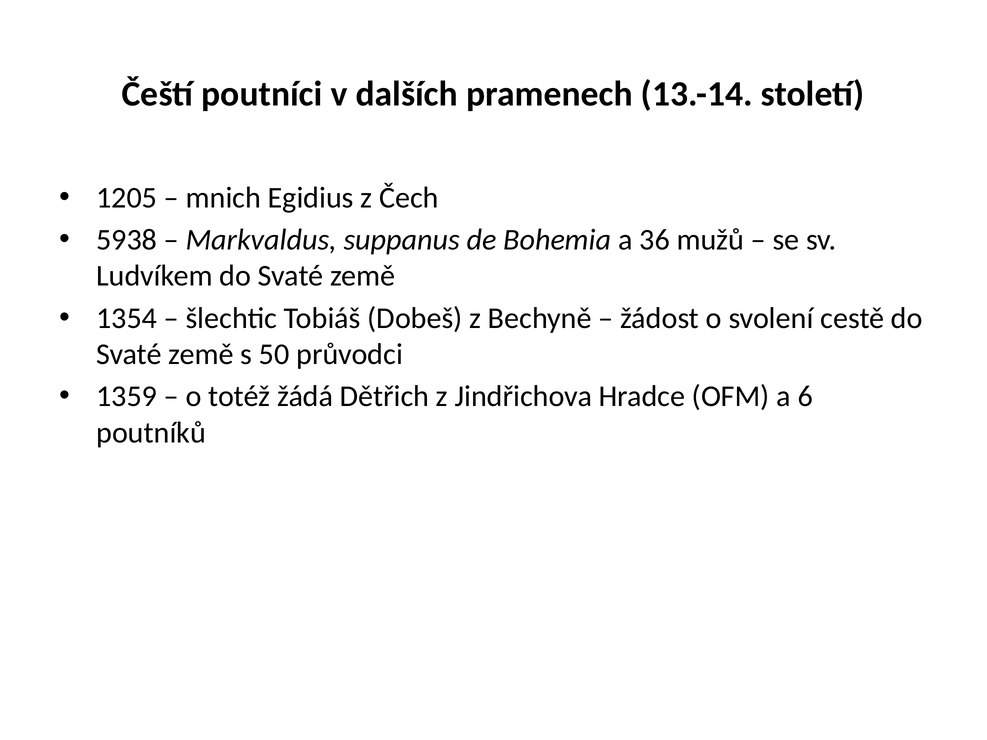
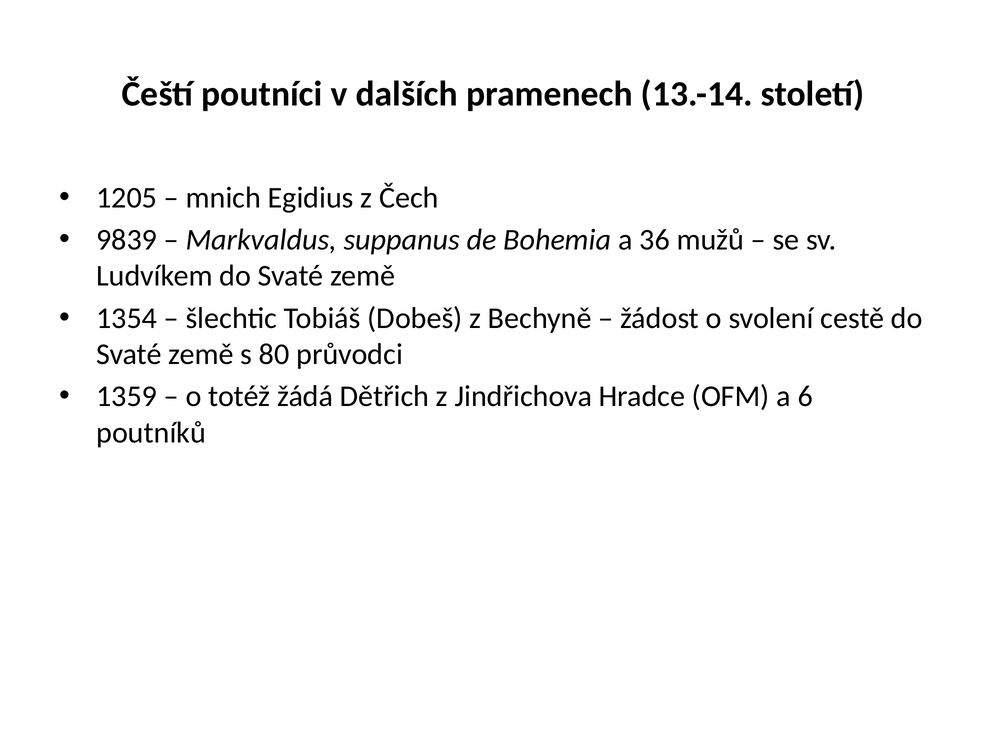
5938: 5938 -> 9839
50: 50 -> 80
